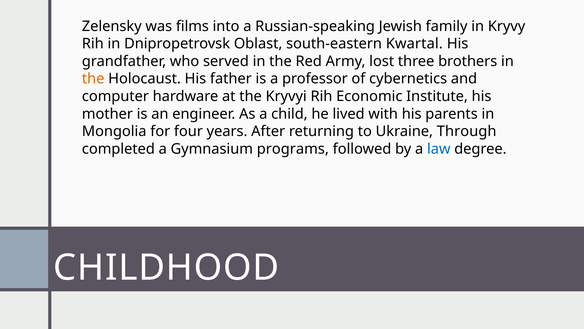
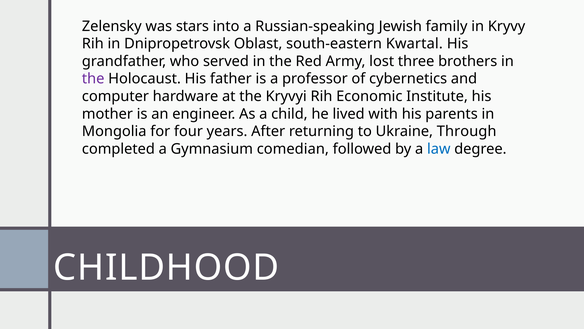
films: films -> stars
the at (93, 79) colour: orange -> purple
programs: programs -> comedian
